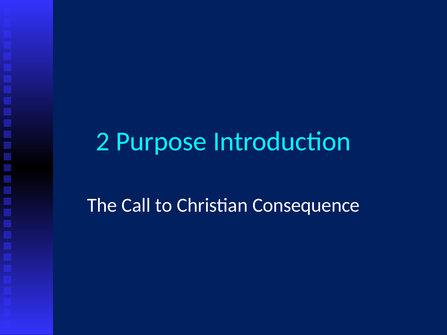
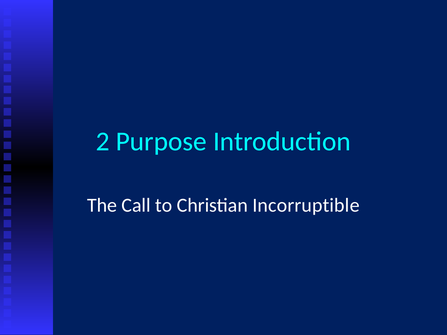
Consequence: Consequence -> Incorruptible
